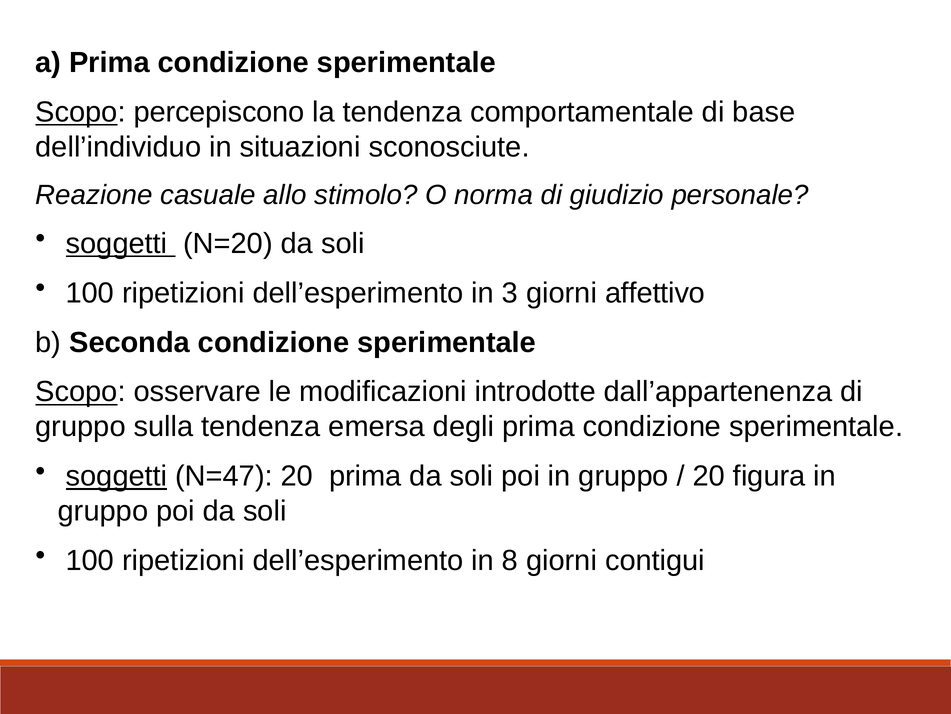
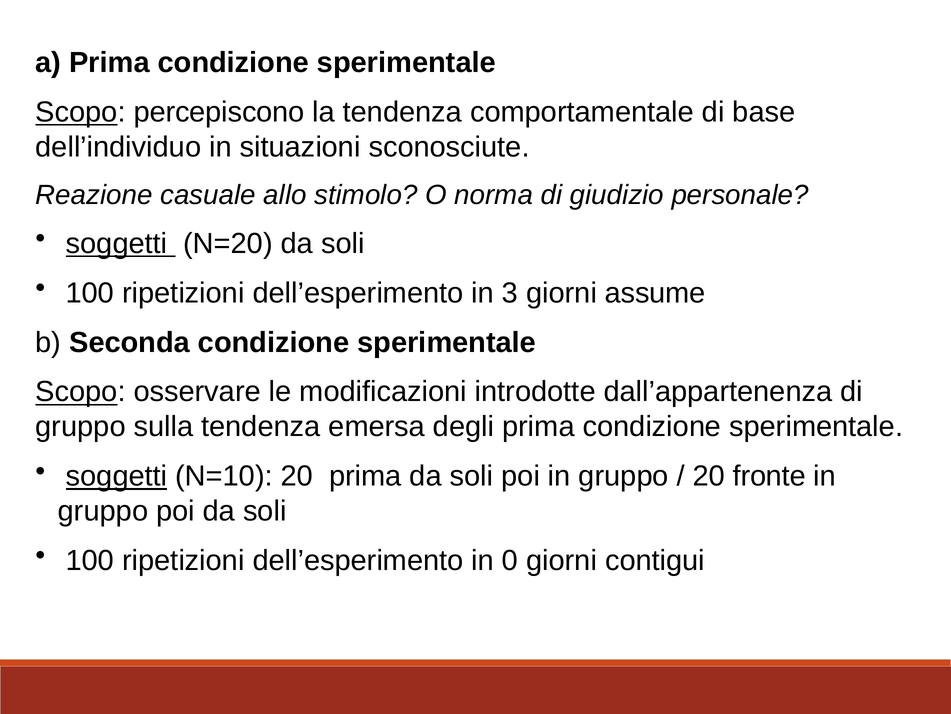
affettivo: affettivo -> assume
N=47: N=47 -> N=10
figura: figura -> fronte
8: 8 -> 0
